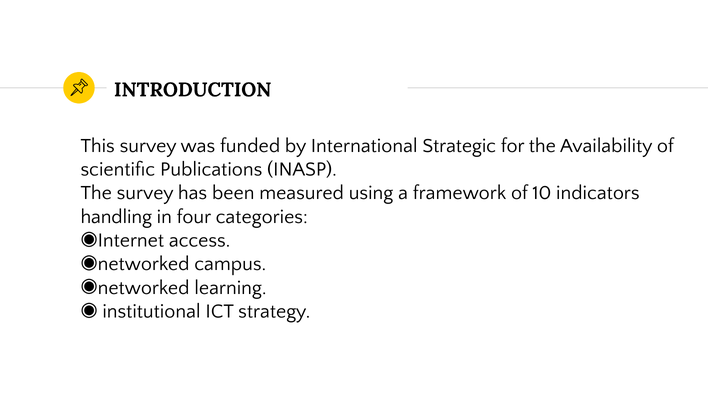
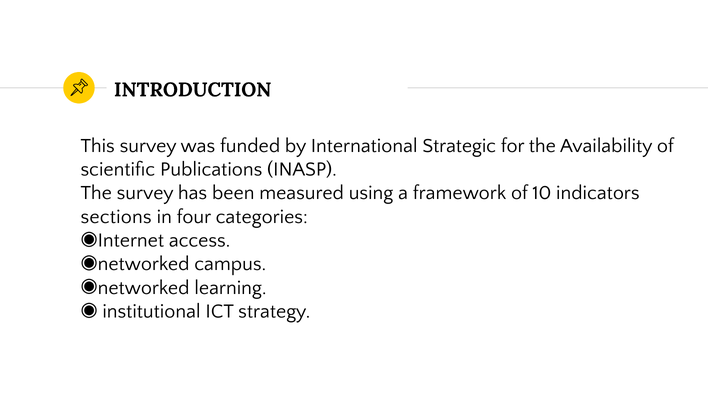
handling: handling -> sections
